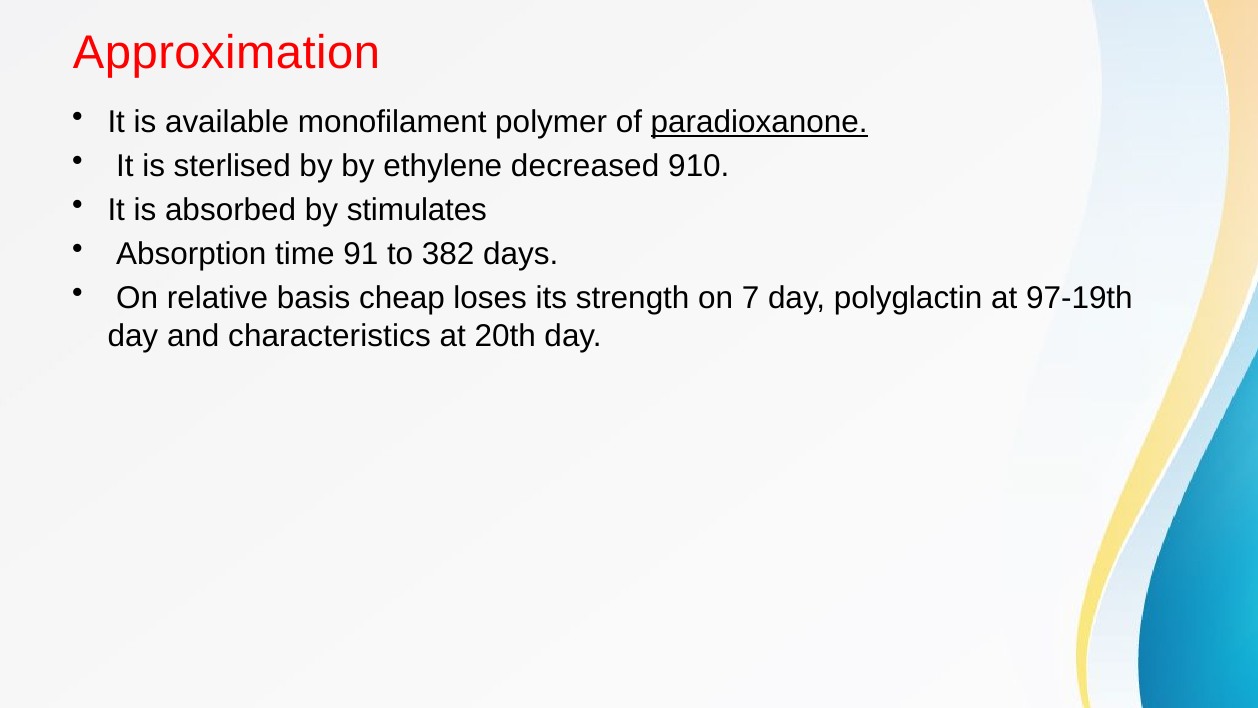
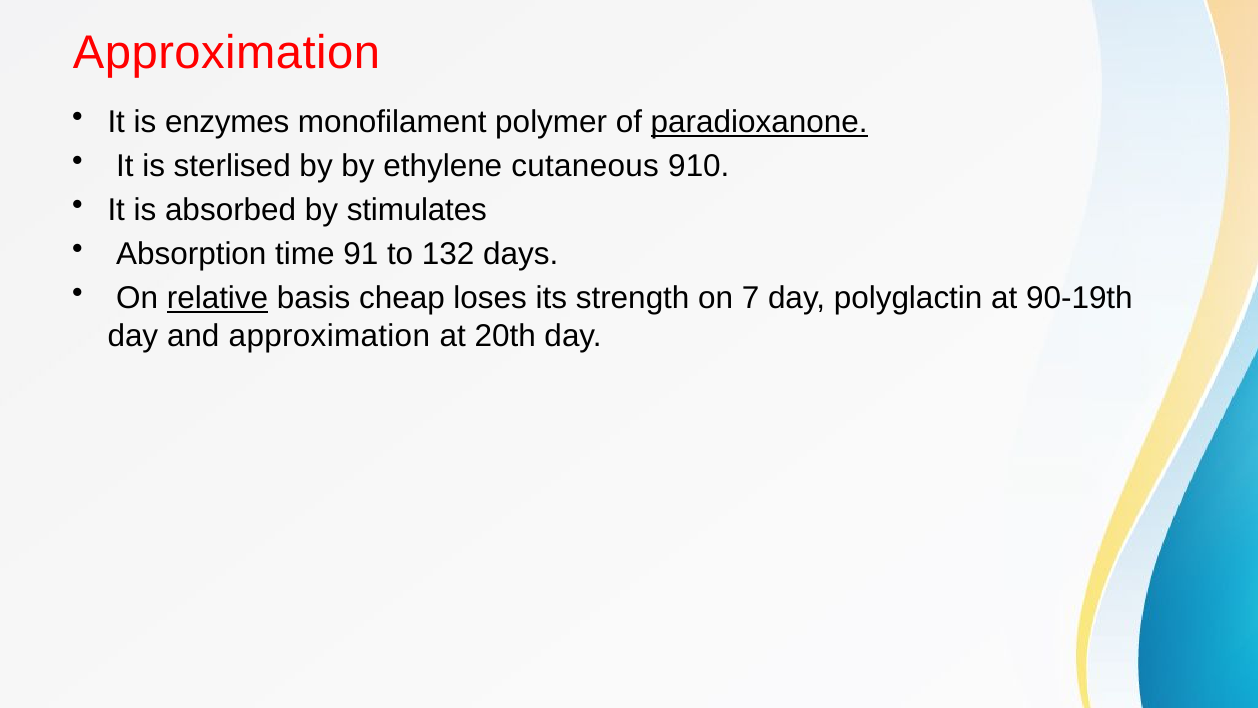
available: available -> enzymes
decreased: decreased -> cutaneous
382: 382 -> 132
relative underline: none -> present
97-19th: 97-19th -> 90-19th
and characteristics: characteristics -> approximation
